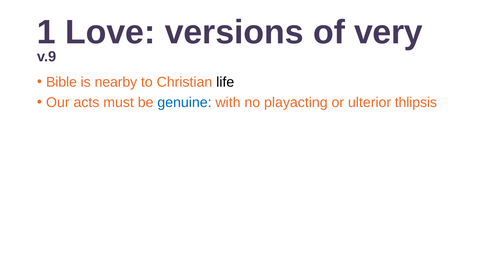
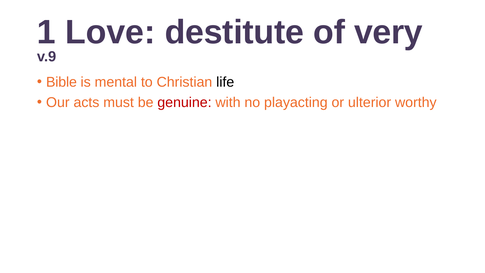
versions: versions -> destitute
nearby: nearby -> mental
genuine colour: blue -> red
thlipsis: thlipsis -> worthy
